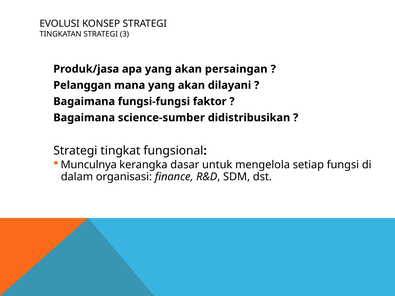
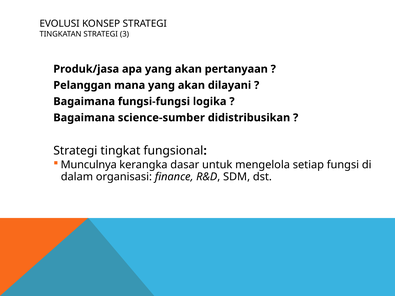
persaingan: persaingan -> pertanyaan
faktor: faktor -> logika
